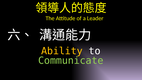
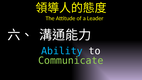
Ability colour: yellow -> light blue
